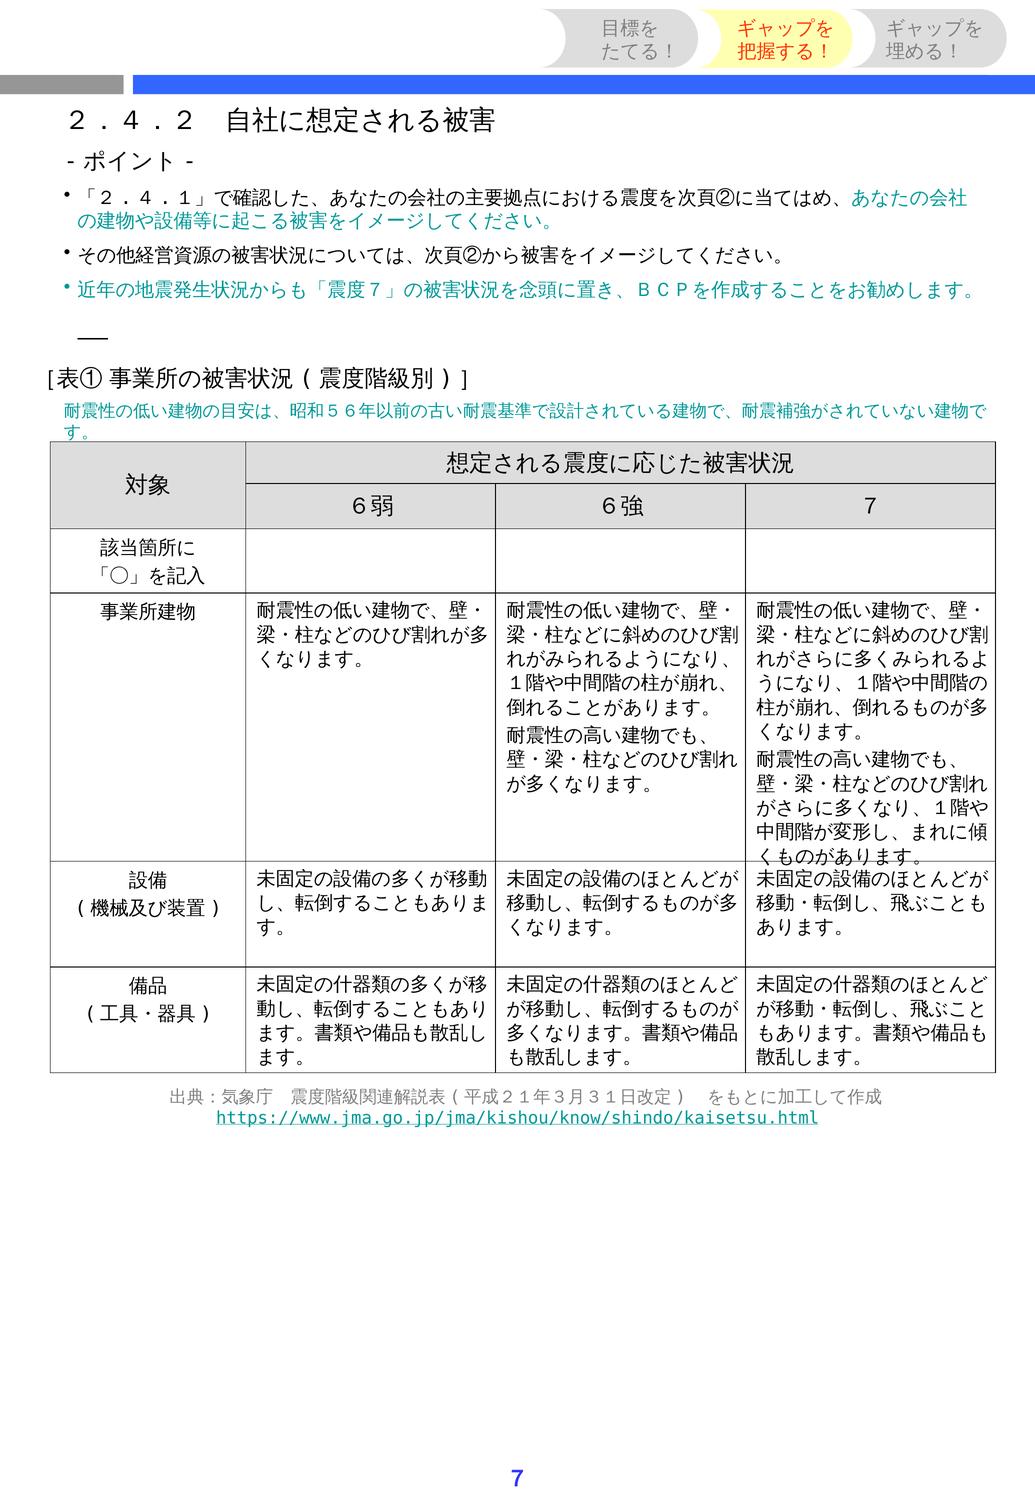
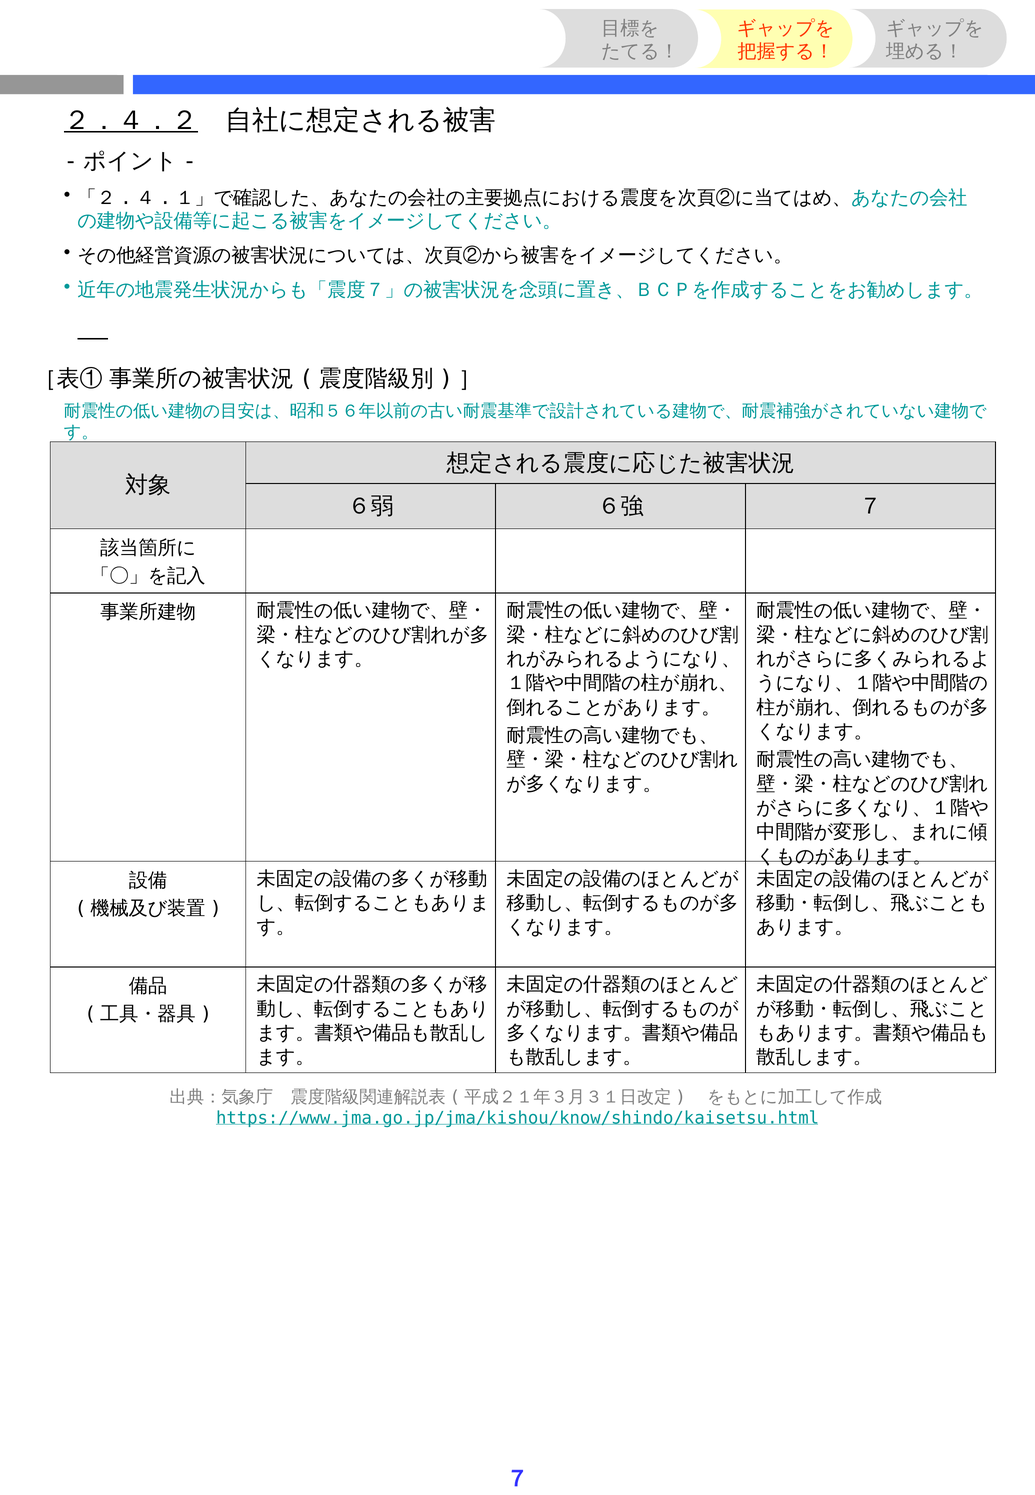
２．４．２ underline: none -> present
